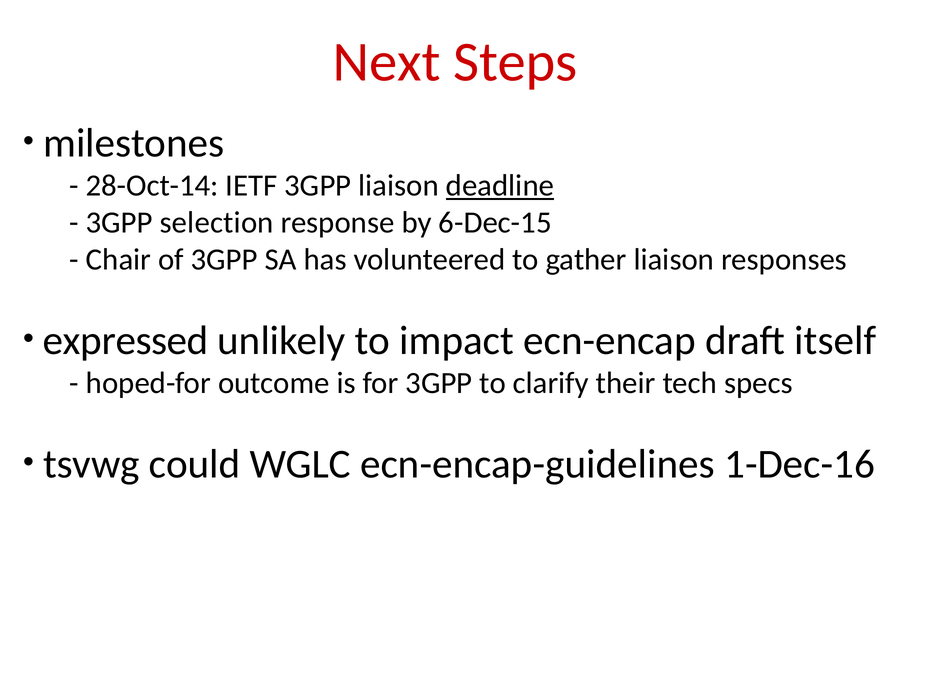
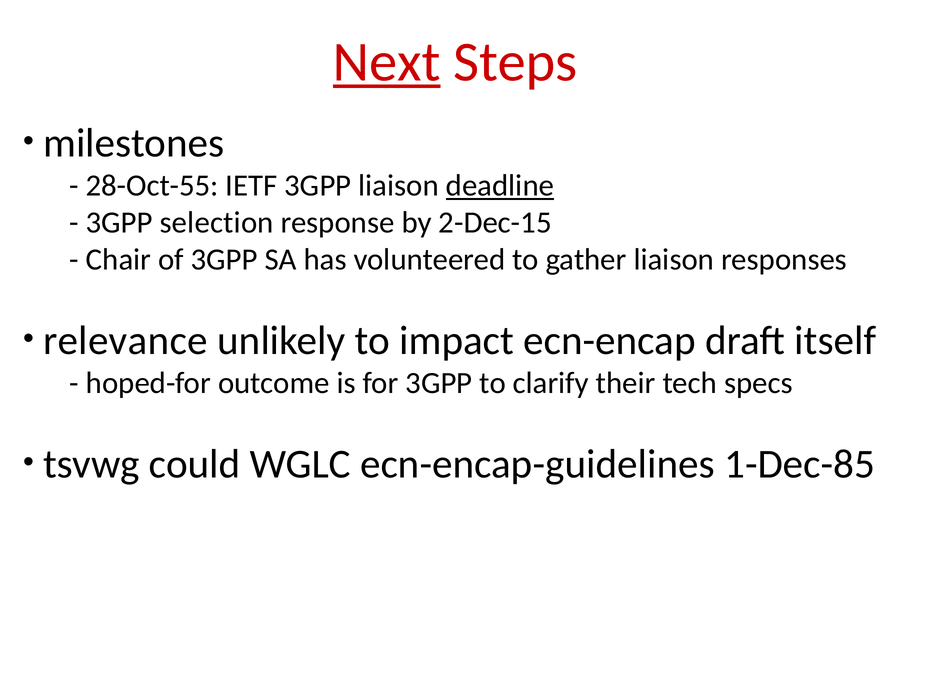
Next underline: none -> present
28-Oct-14: 28-Oct-14 -> 28-Oct-55
6-Dec-15: 6-Dec-15 -> 2-Dec-15
expressed: expressed -> relevance
1-Dec-16: 1-Dec-16 -> 1-Dec-85
